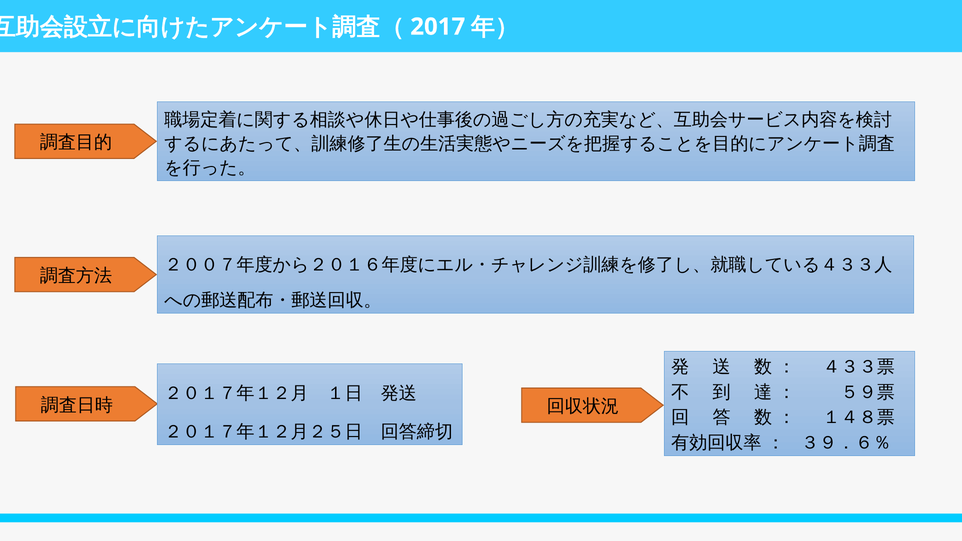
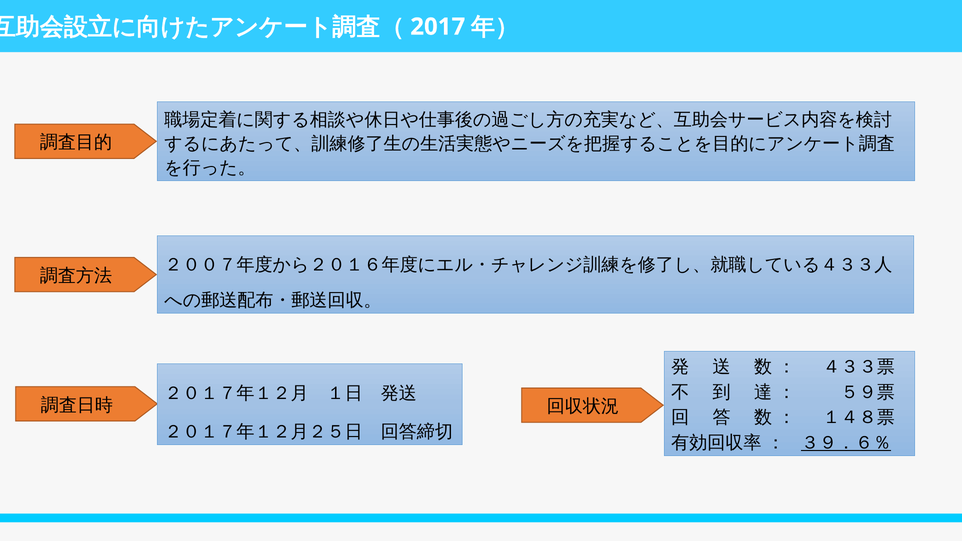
３９．６％ underline: none -> present
